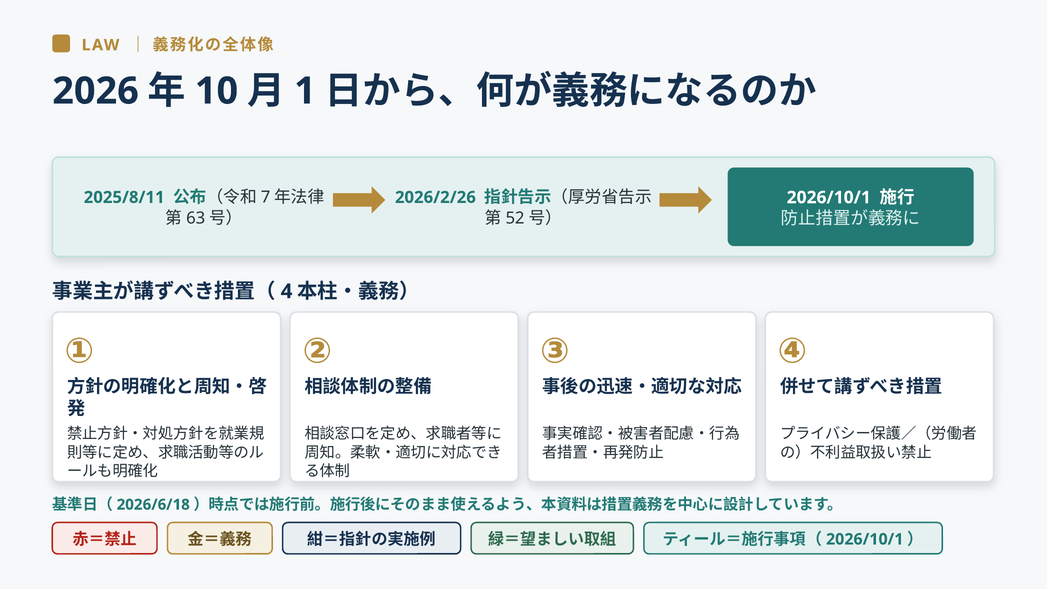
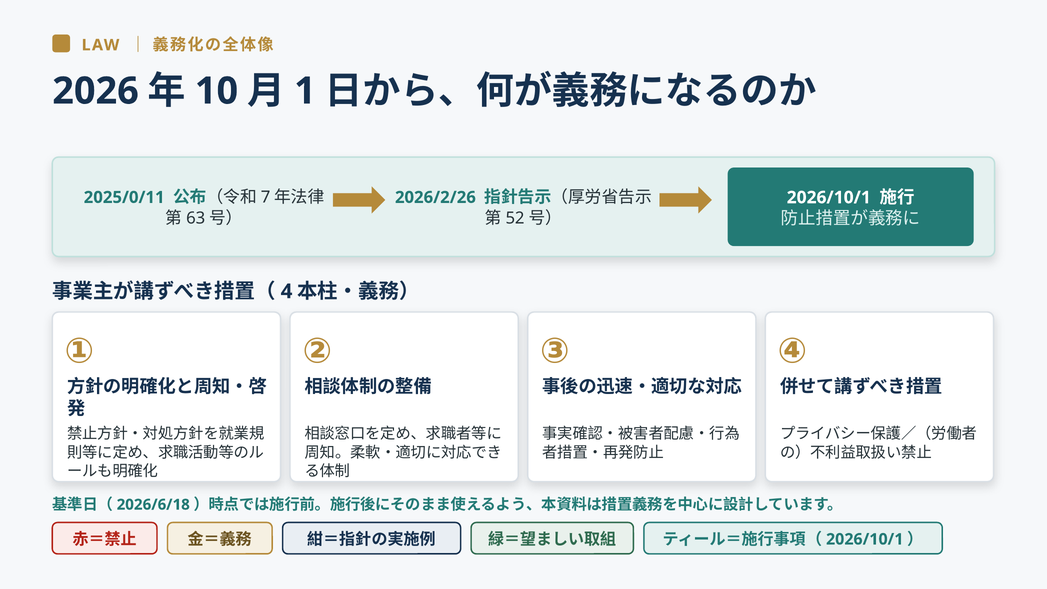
2025/8/11: 2025/8/11 -> 2025/0/11
